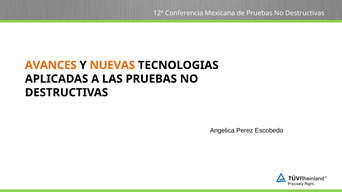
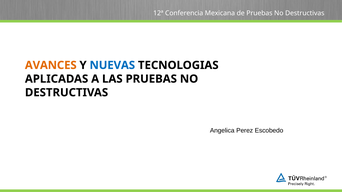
NUEVAS colour: orange -> blue
